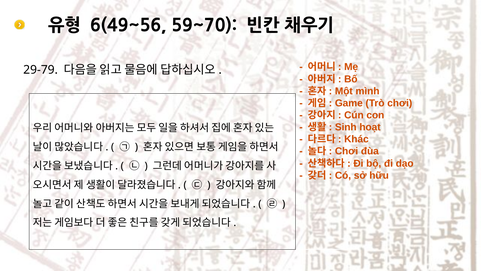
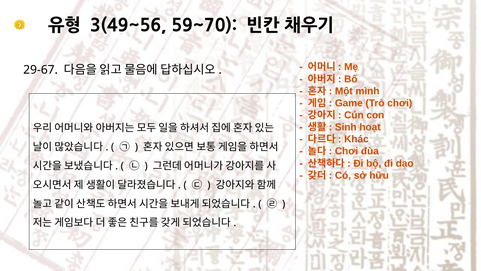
6(49~56: 6(49~56 -> 3(49~56
29-79: 29-79 -> 29-67
